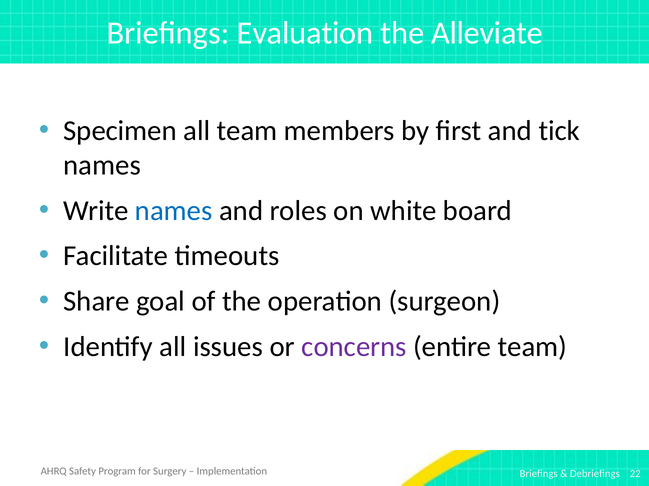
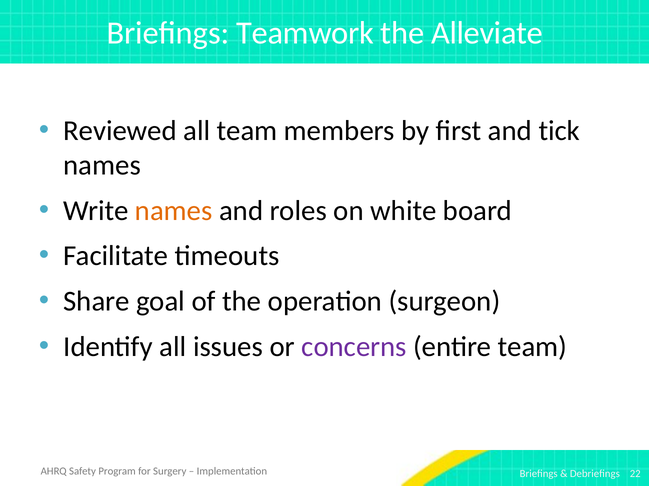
Evaluation: Evaluation -> Teamwork
Specimen: Specimen -> Reviewed
names at (174, 211) colour: blue -> orange
